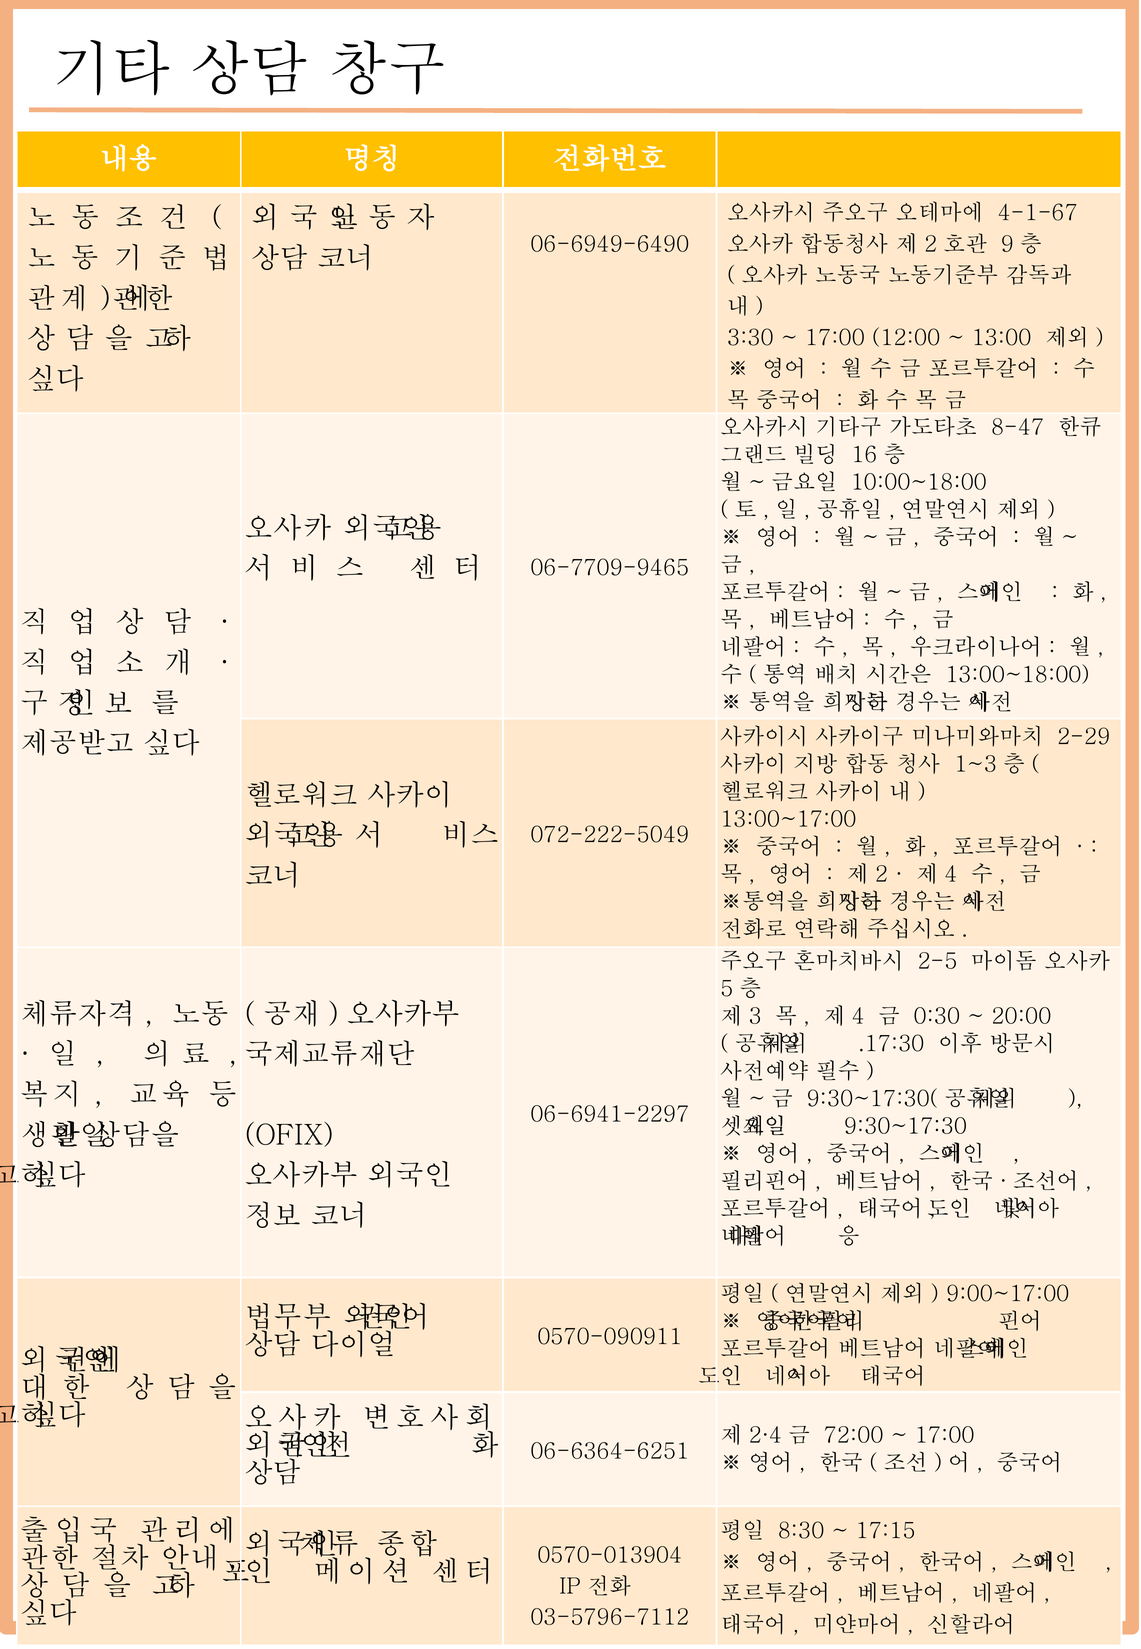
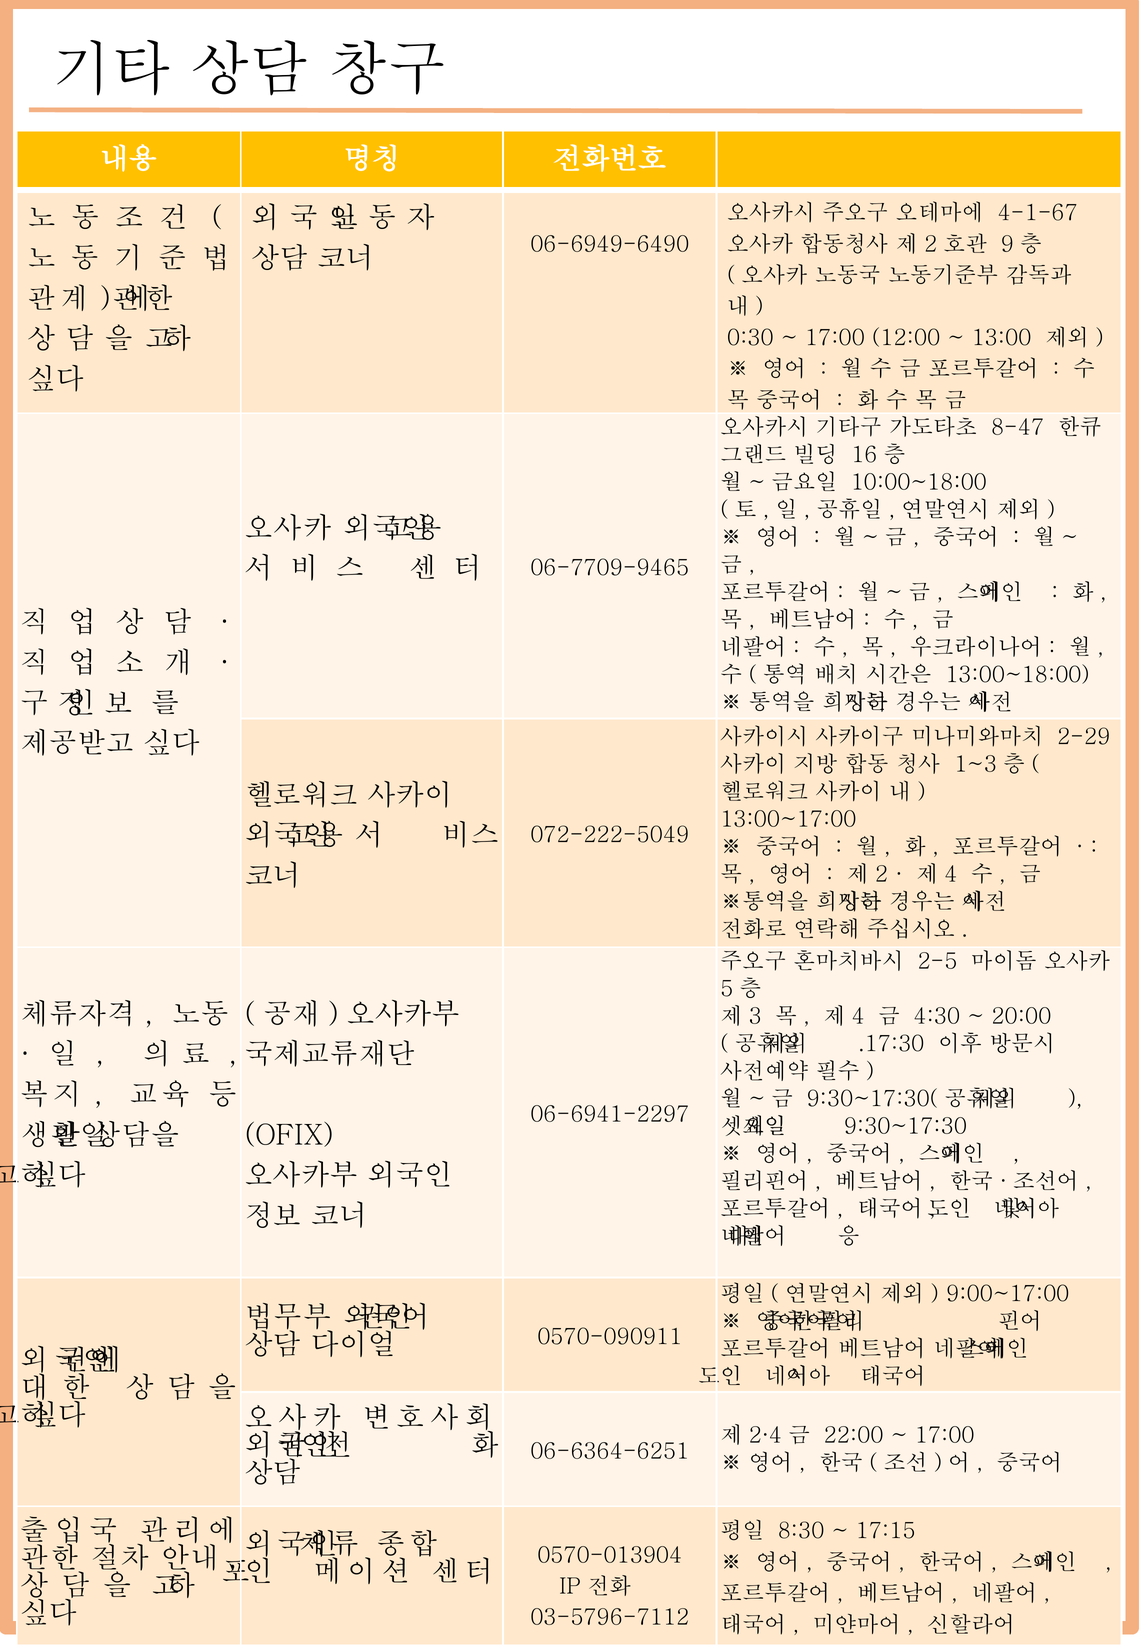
3:30: 3:30 -> 0:30
0:30: 0:30 -> 4:30
72:00: 72:00 -> 22:00
